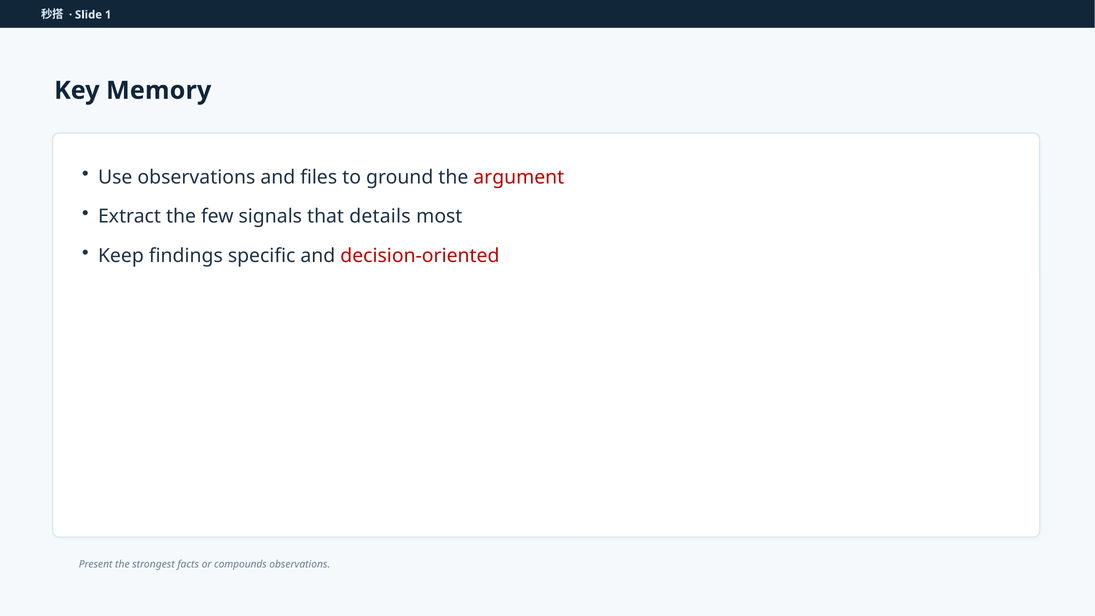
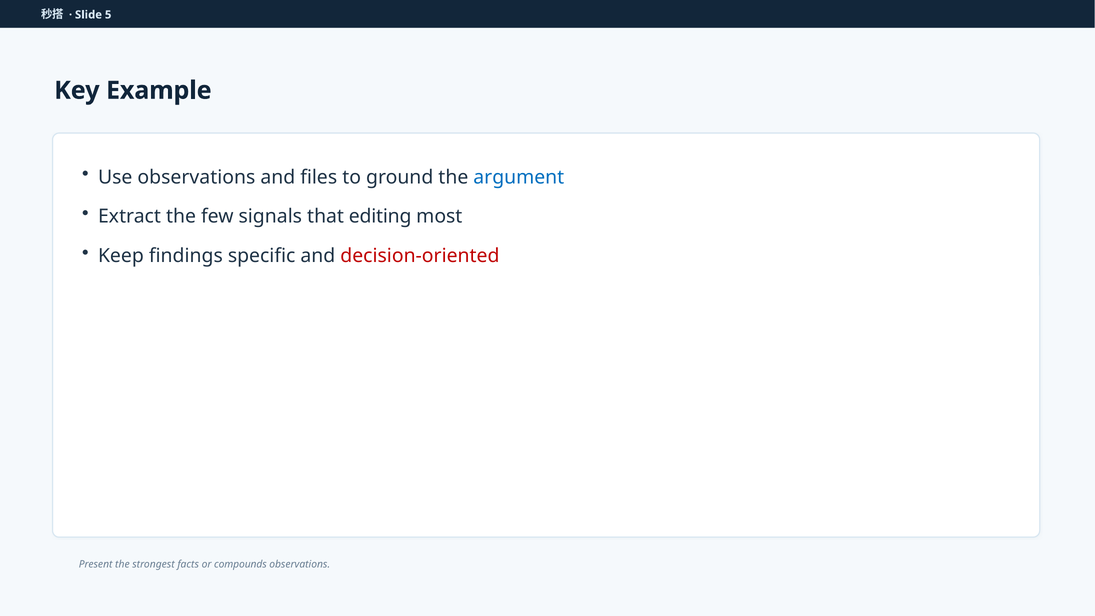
1: 1 -> 5
Memory: Memory -> Example
argument colour: red -> blue
details: details -> editing
